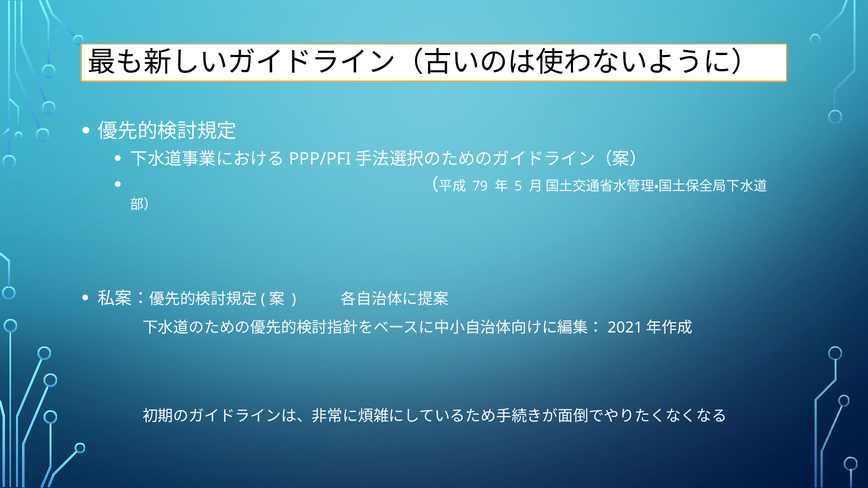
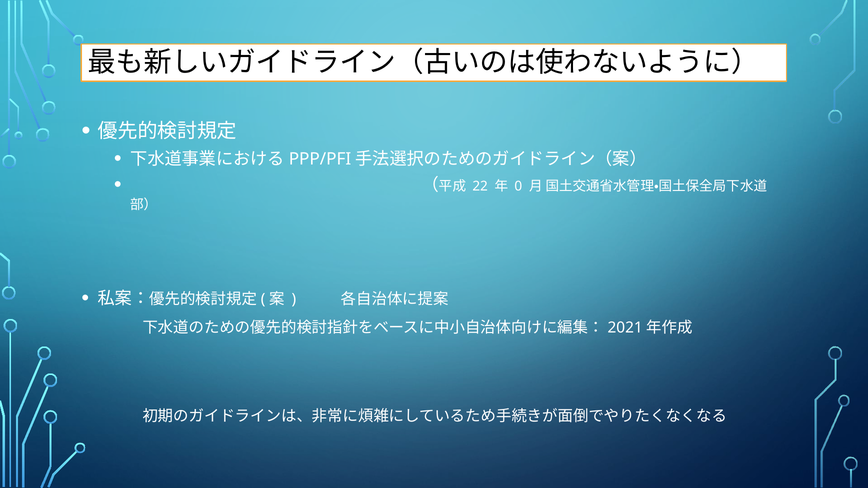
79: 79 -> 22
5: 5 -> 0
